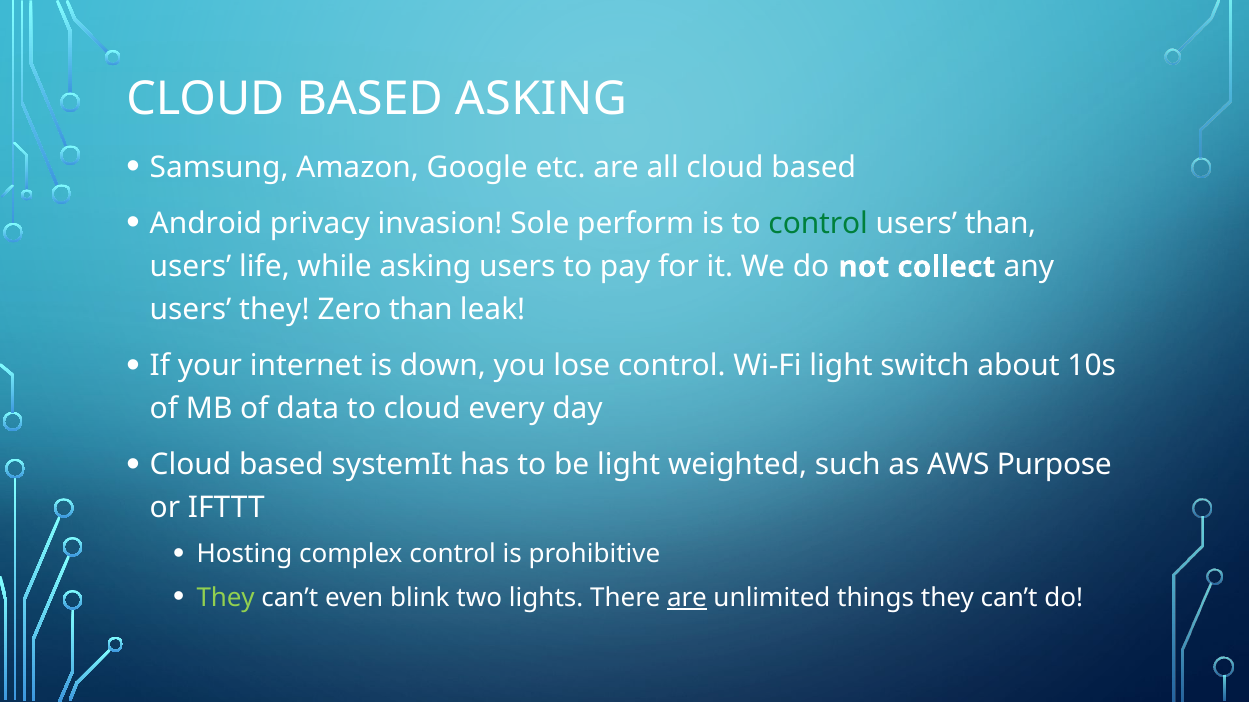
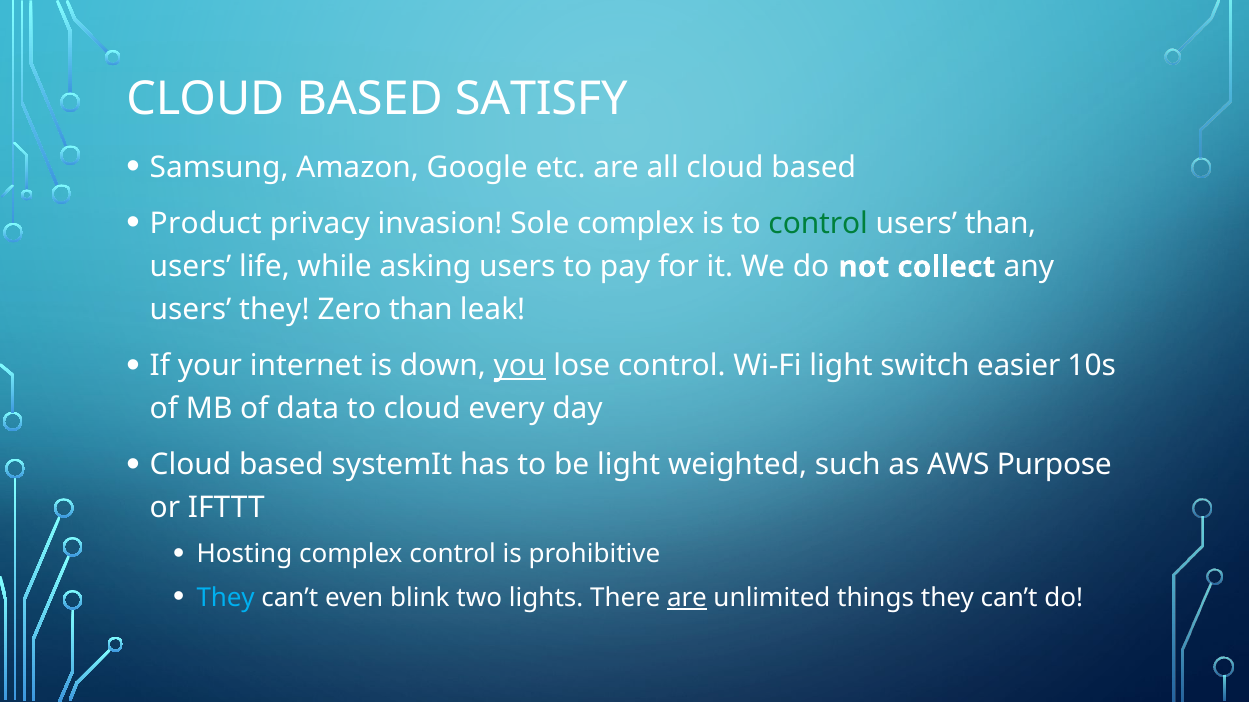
BASED ASKING: ASKING -> SATISFY
Android: Android -> Product
Sole perform: perform -> complex
you underline: none -> present
about: about -> easier
They at (226, 598) colour: light green -> light blue
